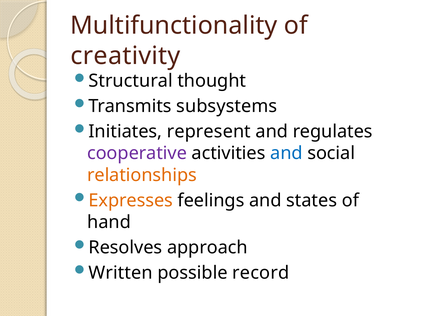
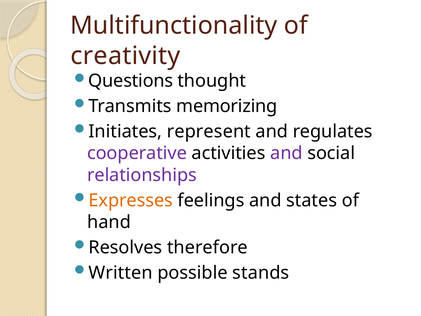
Structural: Structural -> Questions
subsystems: subsystems -> memorizing
and at (286, 153) colour: blue -> purple
relationships colour: orange -> purple
approach: approach -> therefore
record: record -> stands
